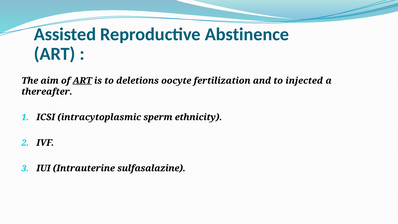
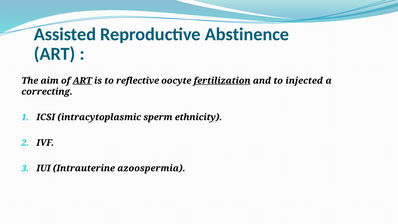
deletions: deletions -> reflective
fertilization underline: none -> present
thereafter: thereafter -> correcting
sulfasalazine: sulfasalazine -> azoospermia
